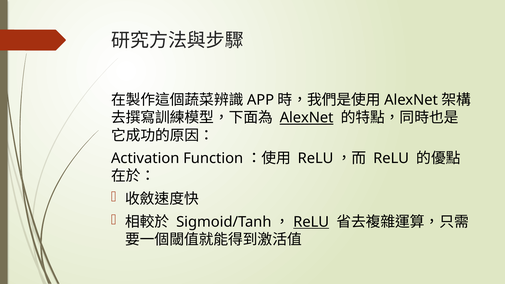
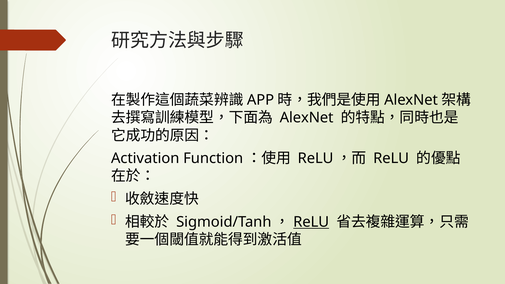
AlexNet at (307, 118) underline: present -> none
